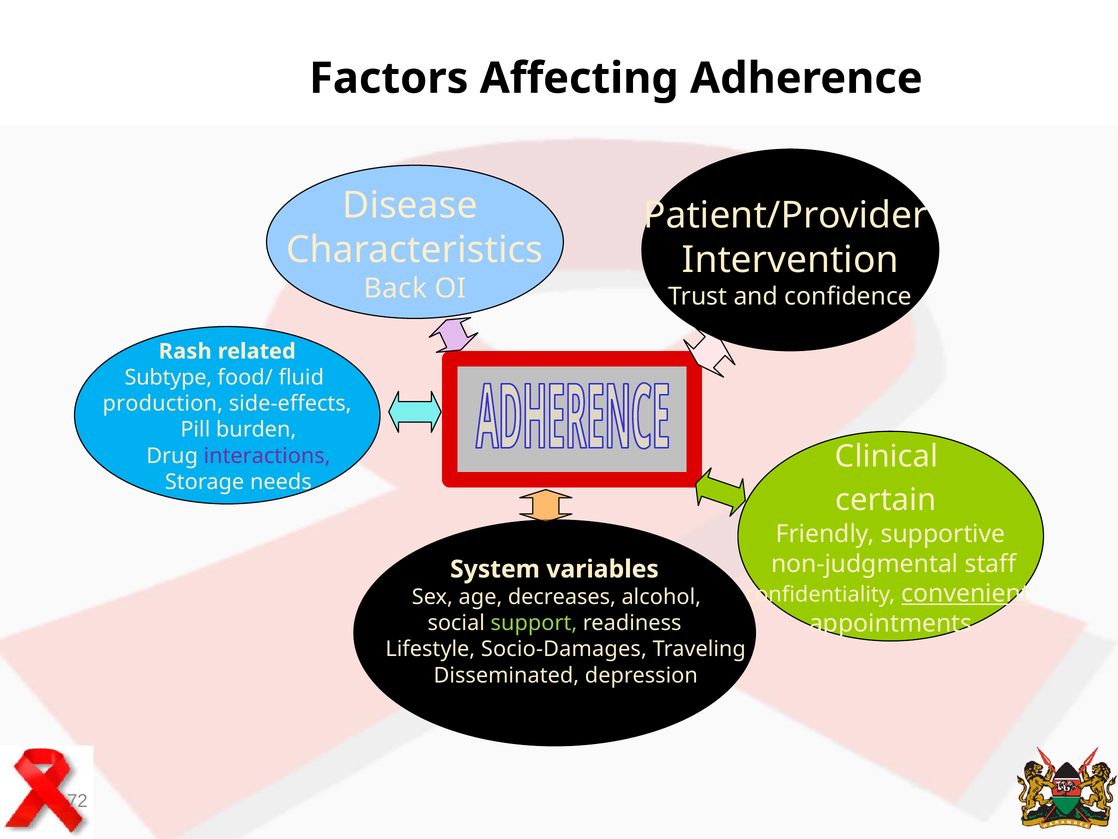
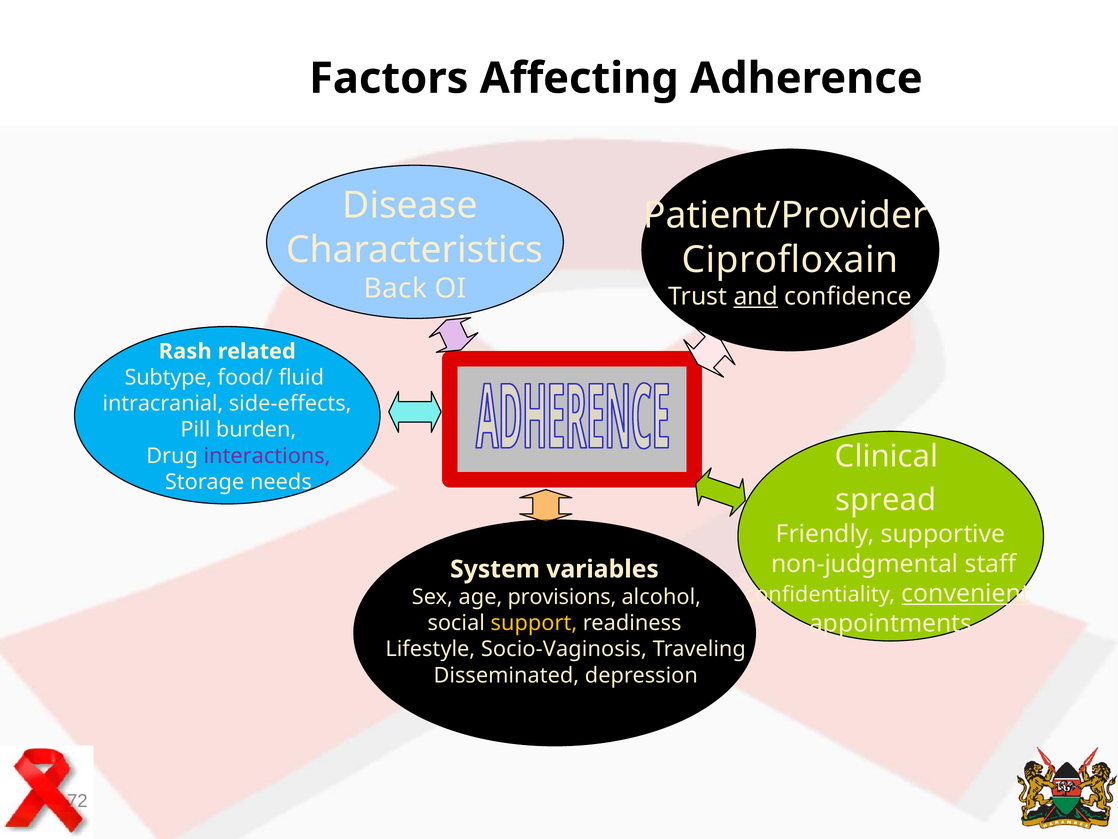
Intervention: Intervention -> Ciprofloxain
and underline: none -> present
production: production -> intracranial
certain: certain -> spread
decreases: decreases -> provisions
support colour: light green -> yellow
Socio-Damages: Socio-Damages -> Socio-Vaginosis
